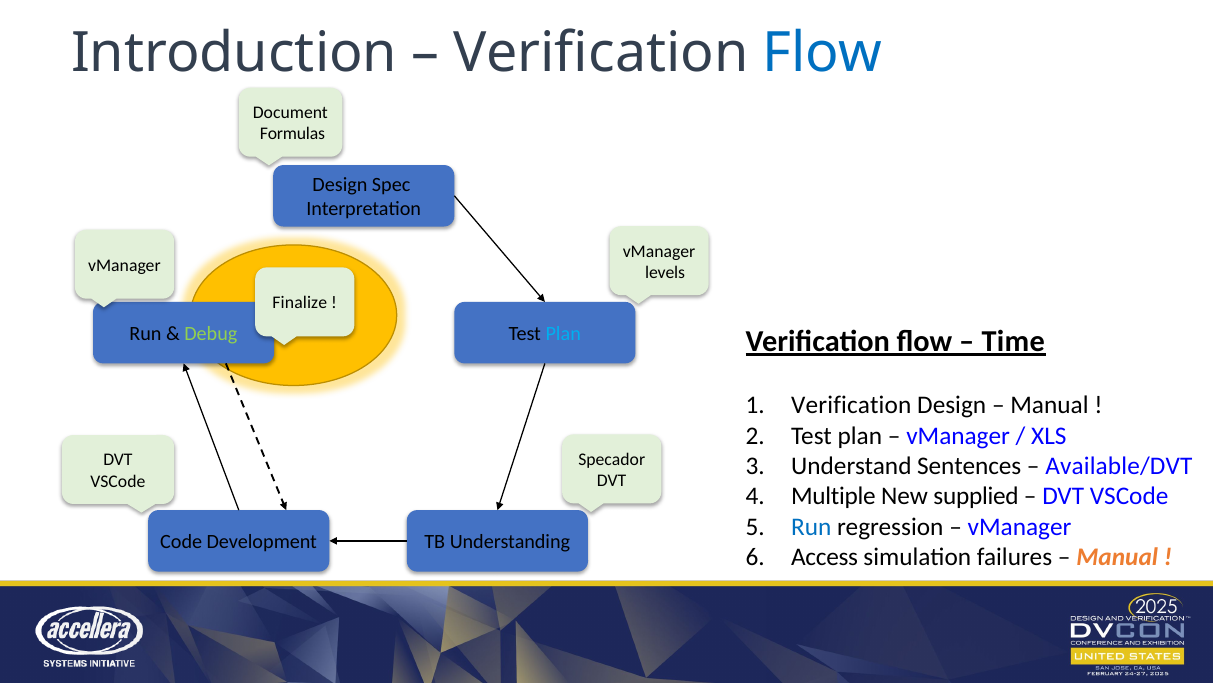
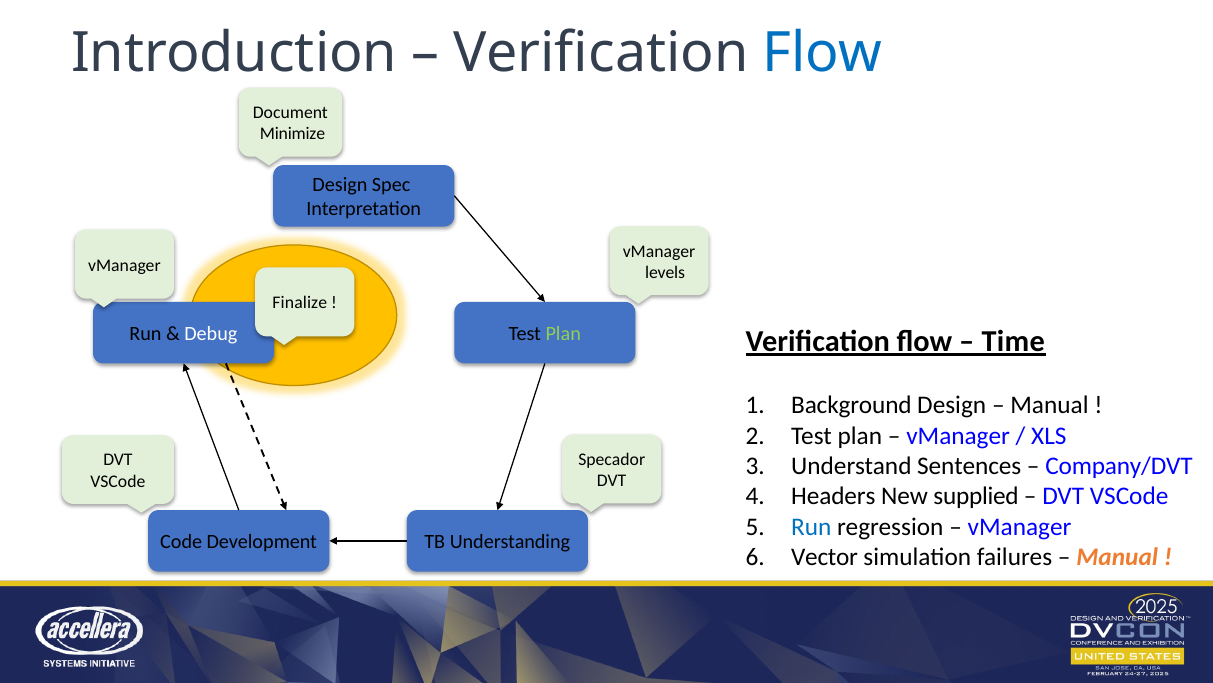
Formulas: Formulas -> Minimize
Debug colour: light green -> white
Plan at (563, 334) colour: light blue -> light green
Verification at (851, 405): Verification -> Background
Available/DVT: Available/DVT -> Company/DVT
Multiple: Multiple -> Headers
Access: Access -> Vector
